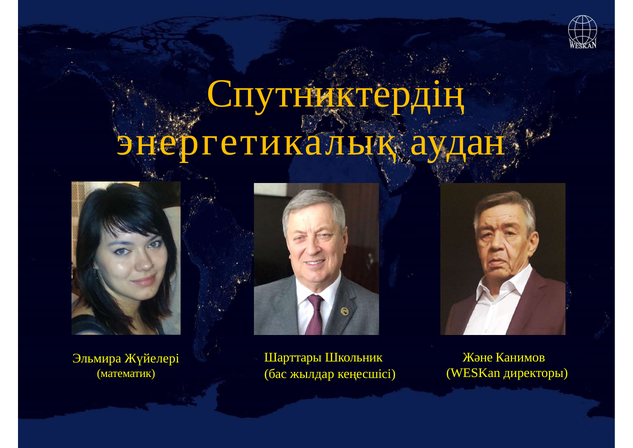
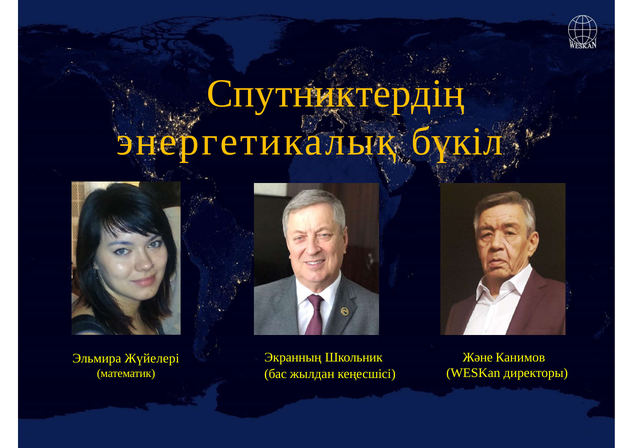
аудан: аудан -> бүкіл
Шарттары: Шарттары -> Экранның
жылдар: жылдар -> жылдан
